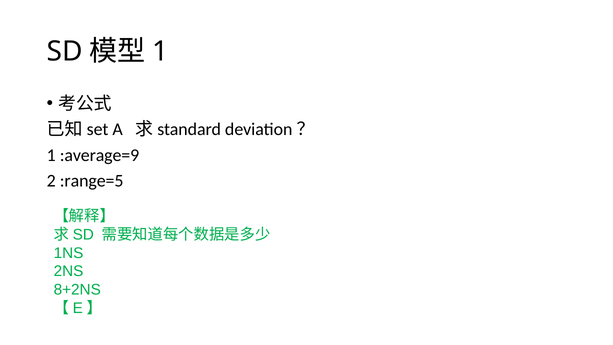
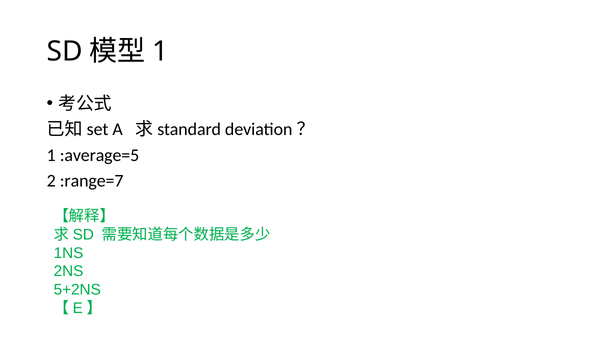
:average=9: :average=9 -> :average=5
:range=5: :range=5 -> :range=7
8+2NS: 8+2NS -> 5+2NS
